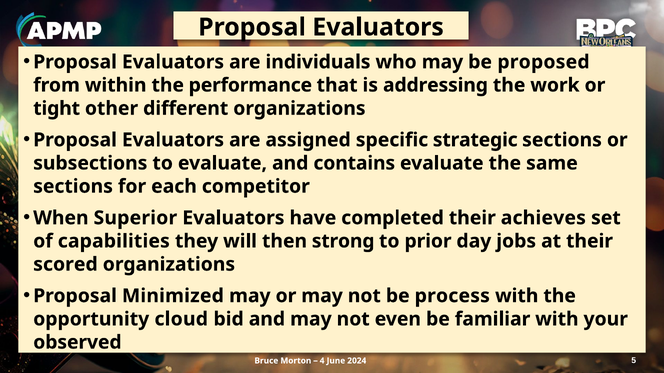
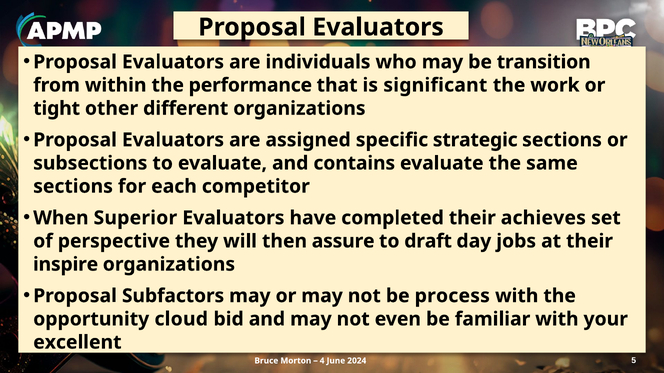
proposed: proposed -> transition
addressing: addressing -> significant
capabilities: capabilities -> perspective
strong: strong -> assure
prior: prior -> draft
scored: scored -> inspire
Minimized: Minimized -> Subfactors
observed: observed -> excellent
